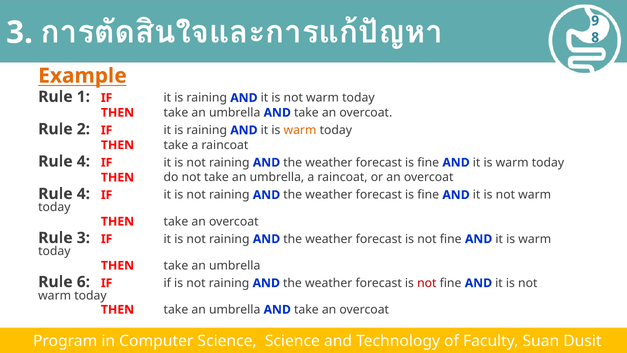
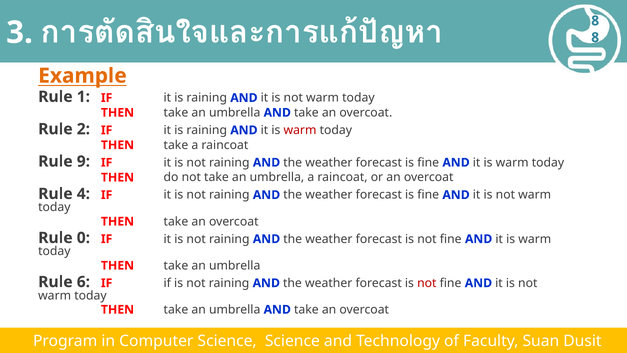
9 at (595, 21): 9 -> 8
warm at (300, 130) colour: orange -> red
4 at (83, 161): 4 -> 9
Rule 3: 3 -> 0
